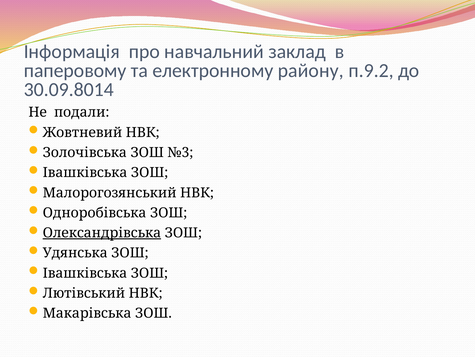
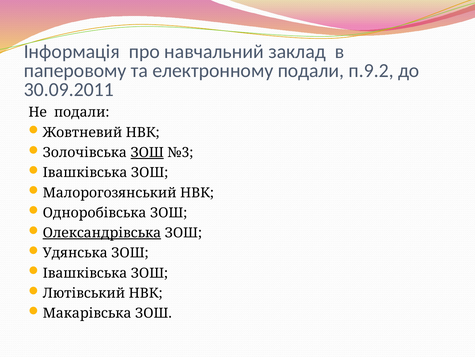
електронному району: району -> подали
30.09.8014: 30.09.8014 -> 30.09.2011
ЗОШ at (147, 152) underline: none -> present
